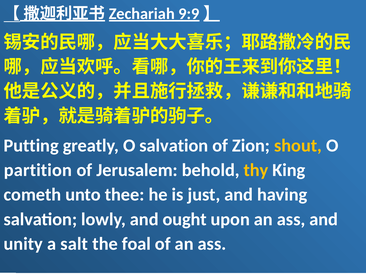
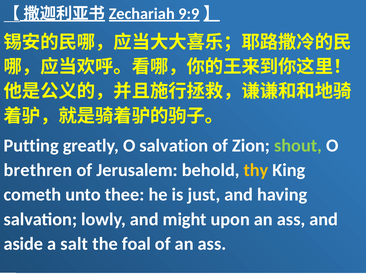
shout colour: yellow -> light green
partition: partition -> brethren
ought: ought -> might
unity: unity -> aside
